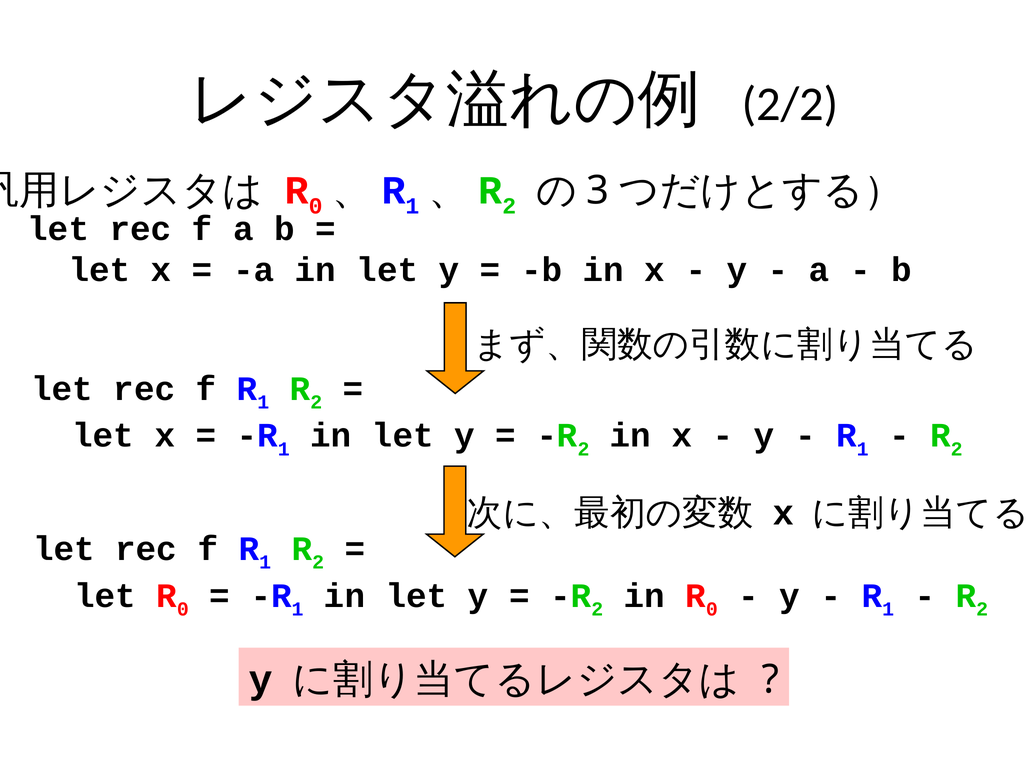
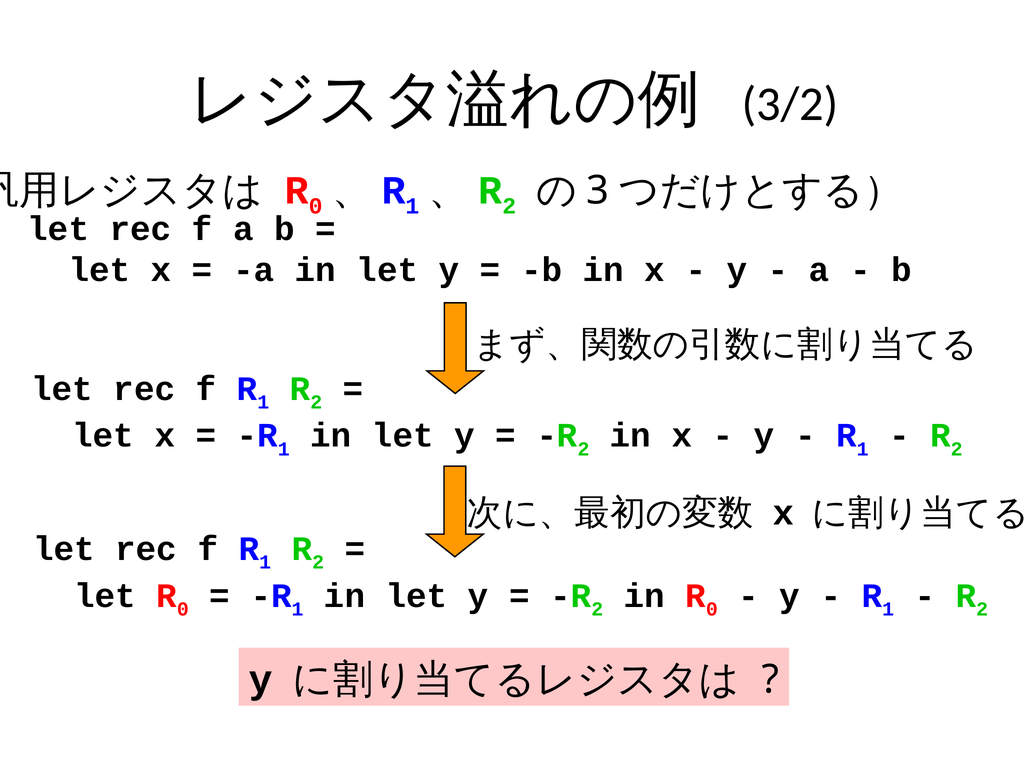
2/2: 2/2 -> 3/2
